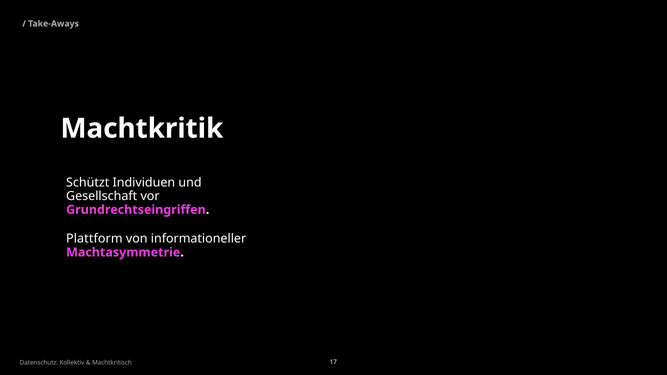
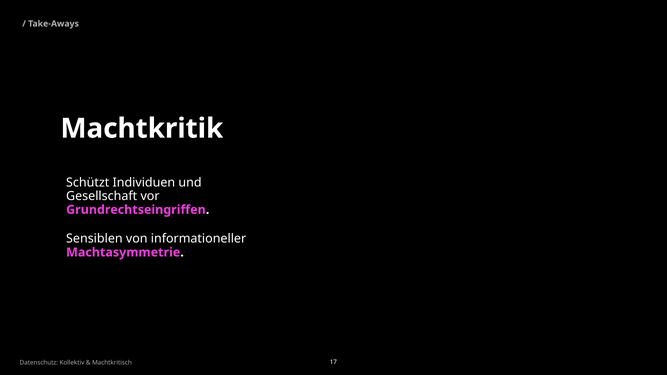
Plattform: Plattform -> Sensiblen
